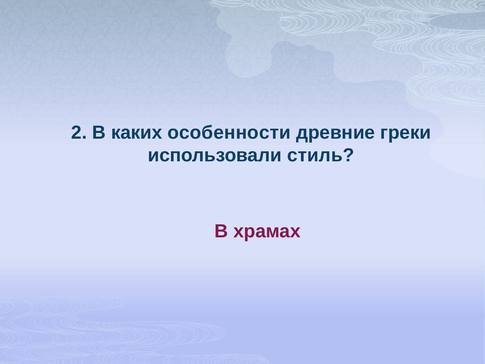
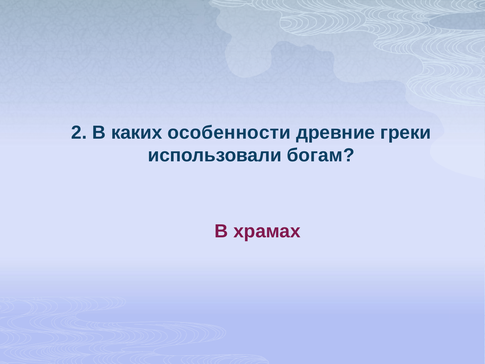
стиль: стиль -> богам
